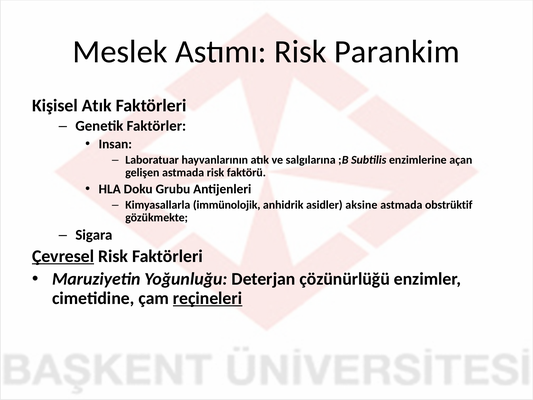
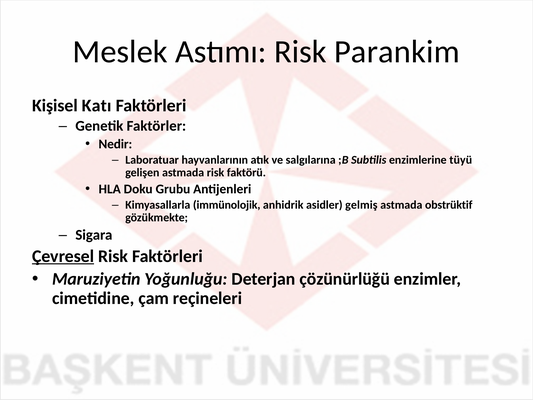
Kişisel Atık: Atık -> Katı
Insan: Insan -> Nedir
açan: açan -> tüyü
aksine: aksine -> gelmiş
reçineleri underline: present -> none
